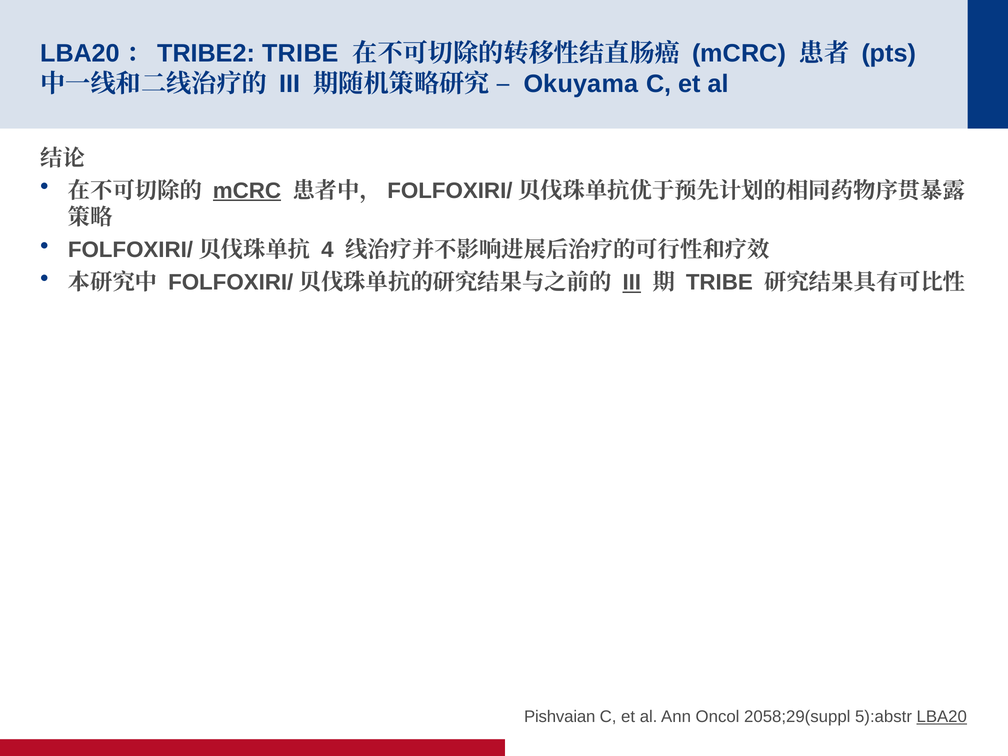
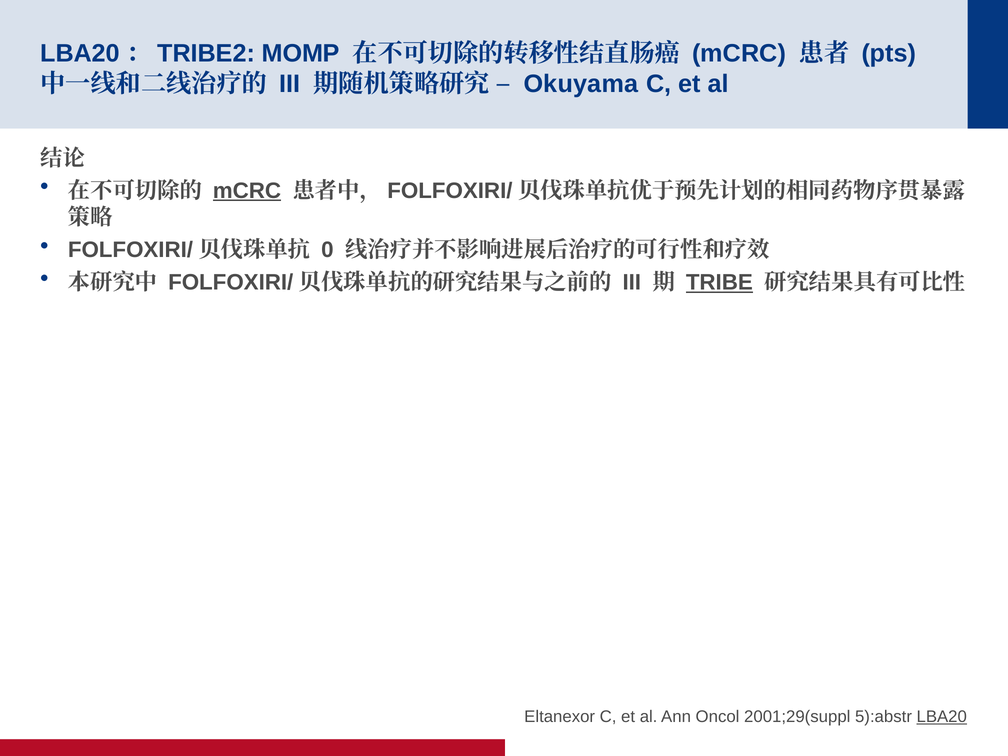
LBA20：TRIBE2 TRIBE: TRIBE -> MOMP
4: 4 -> 0
III at (632, 283) underline: present -> none
TRIBE at (719, 283) underline: none -> present
Pishvaian: Pishvaian -> Eltanexor
2058;29(suppl: 2058;29(suppl -> 2001;29(suppl
